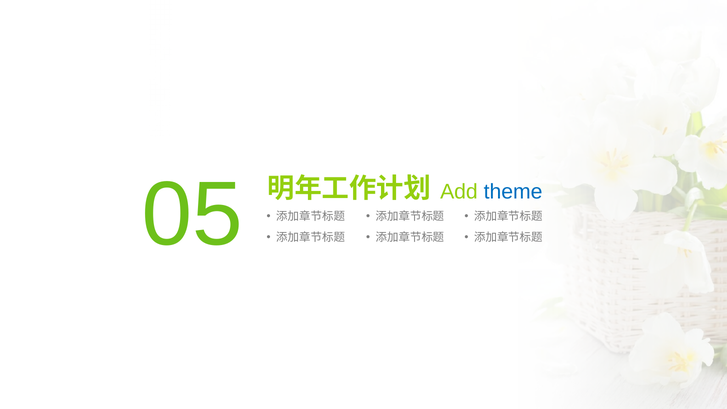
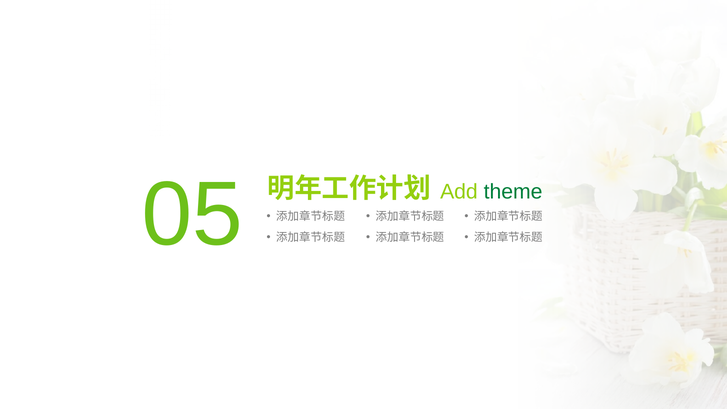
theme colour: blue -> green
